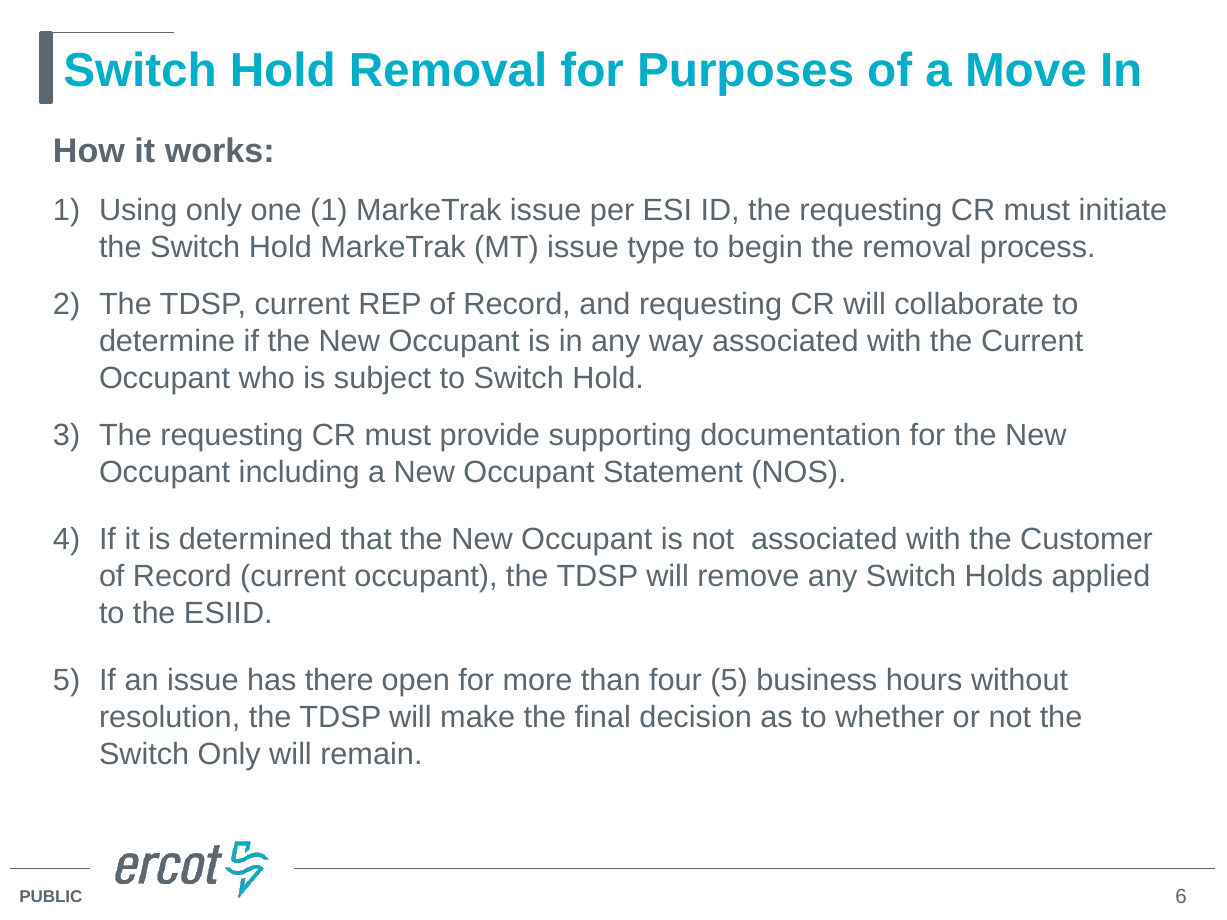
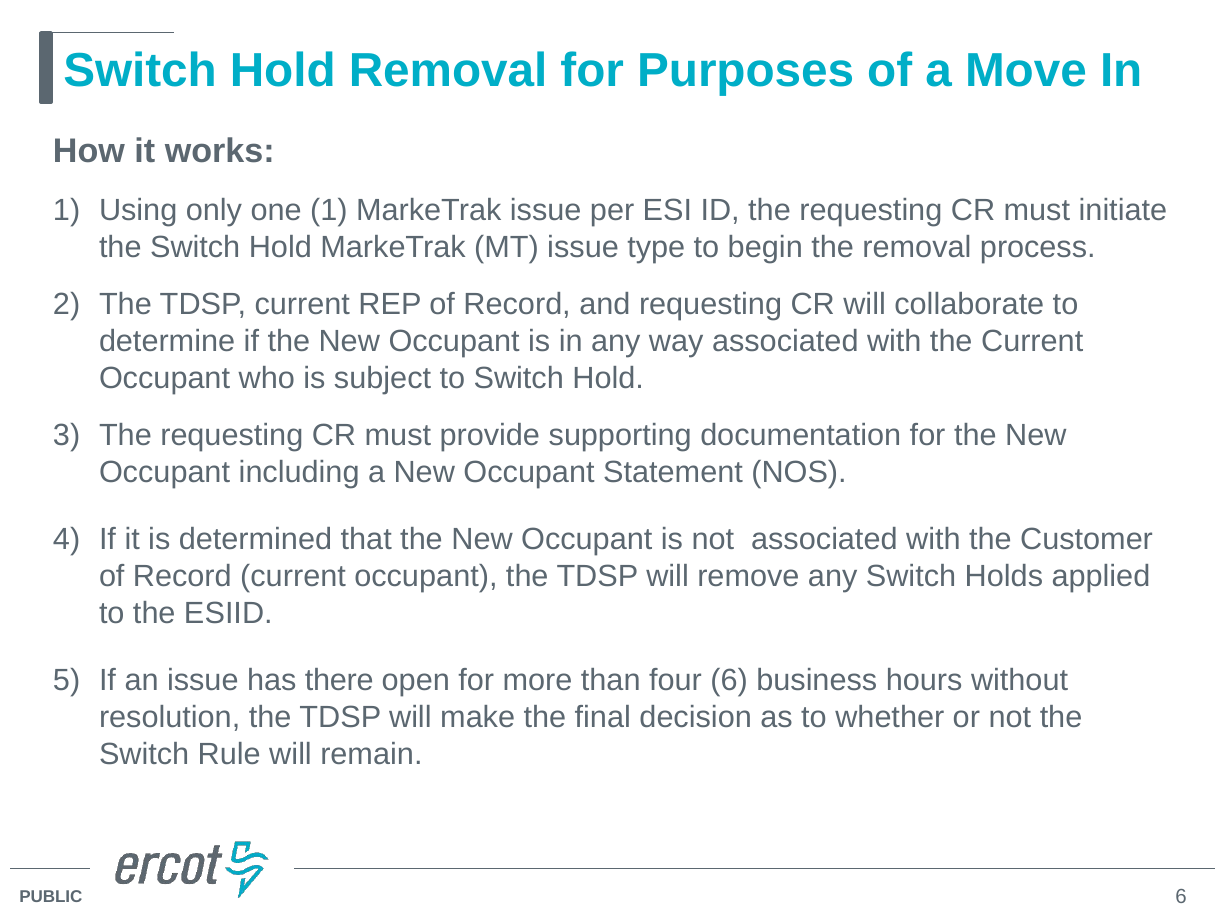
four 5: 5 -> 6
Switch Only: Only -> Rule
